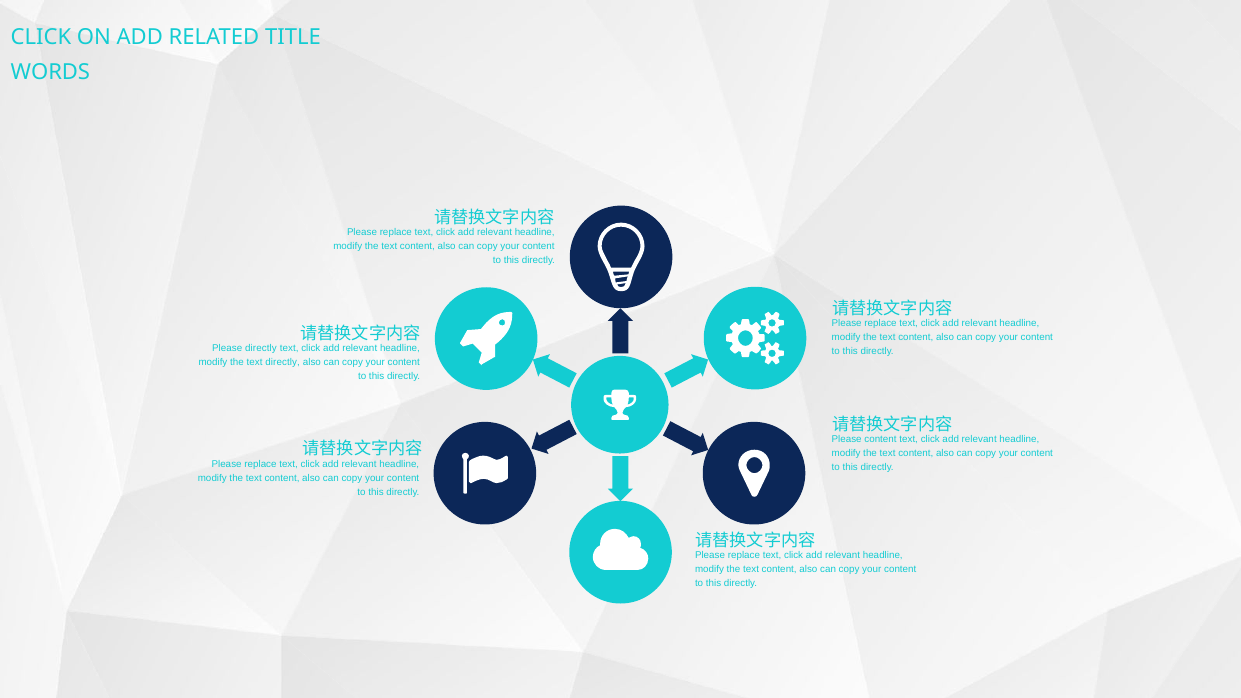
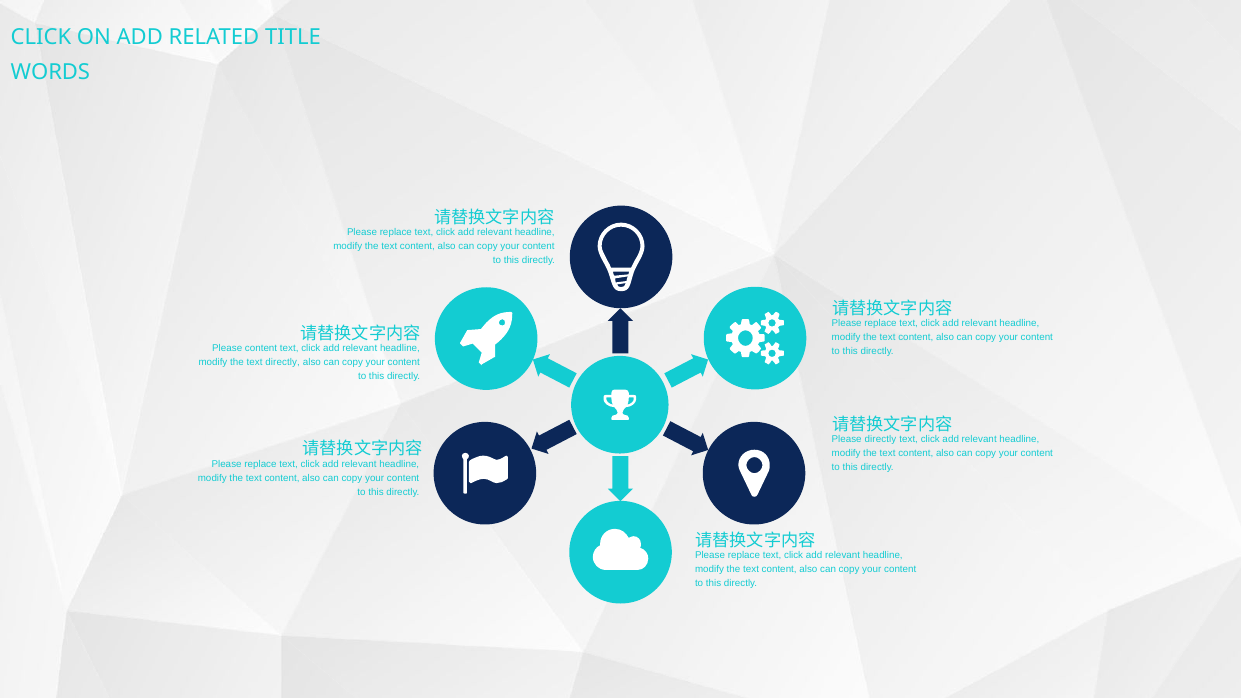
Please directly: directly -> content
Please content: content -> directly
